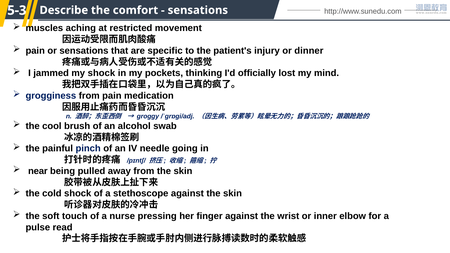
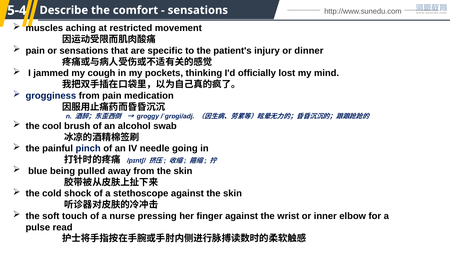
5-3: 5-3 -> 5-4
my shock: shock -> cough
near: near -> blue
